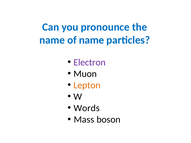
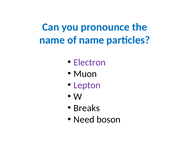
Lepton colour: orange -> purple
Words: Words -> Breaks
Mass: Mass -> Need
